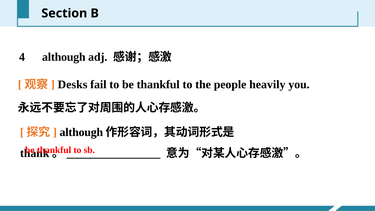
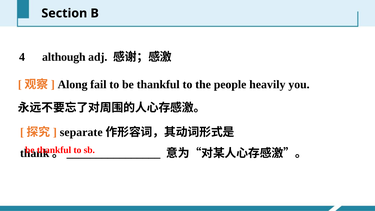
Desks: Desks -> Along
although at (81, 132): although -> separate
